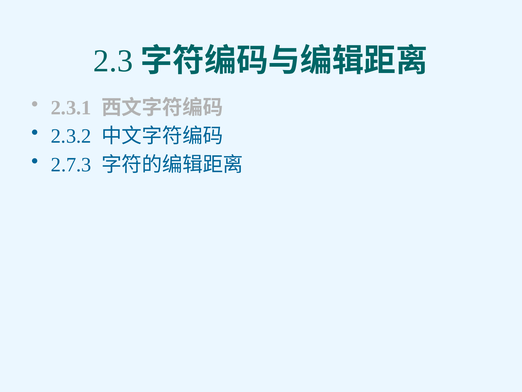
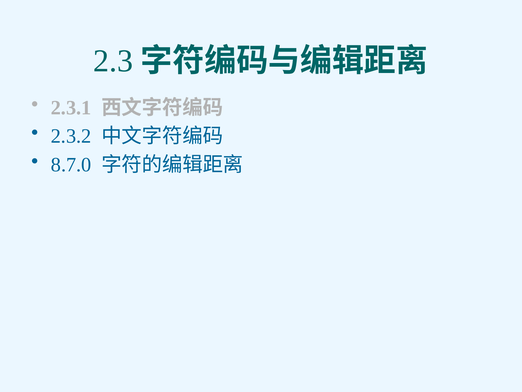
2.7.3: 2.7.3 -> 8.7.0
